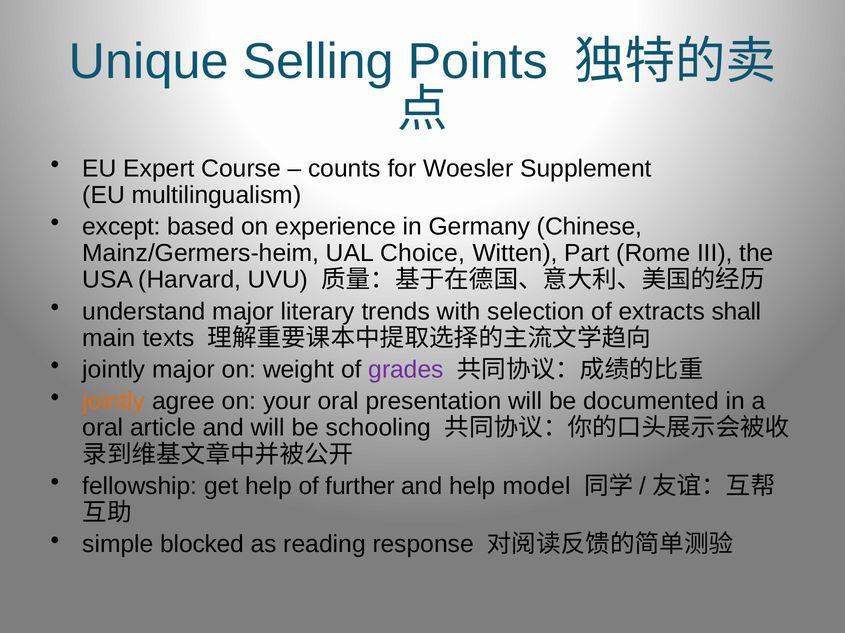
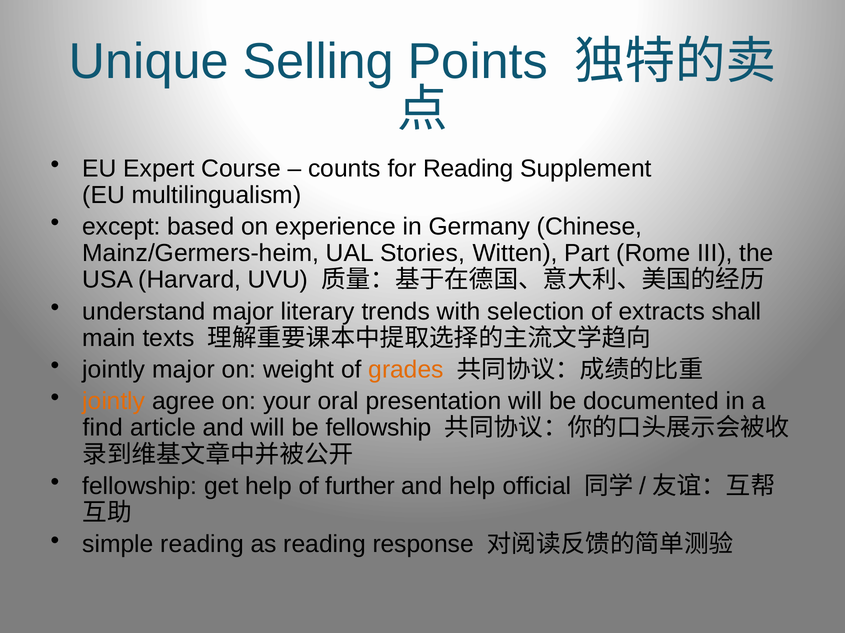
for Woesler: Woesler -> Reading
Choice: Choice -> Stories
grades colour: purple -> orange
oral at (103, 428): oral -> find
be schooling: schooling -> fellowship
model: model -> official
simple blocked: blocked -> reading
